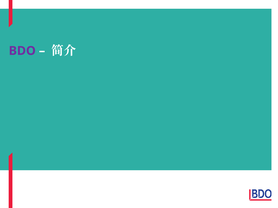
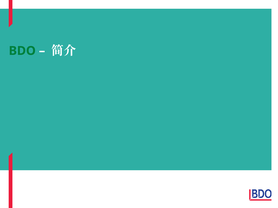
BDO colour: purple -> green
